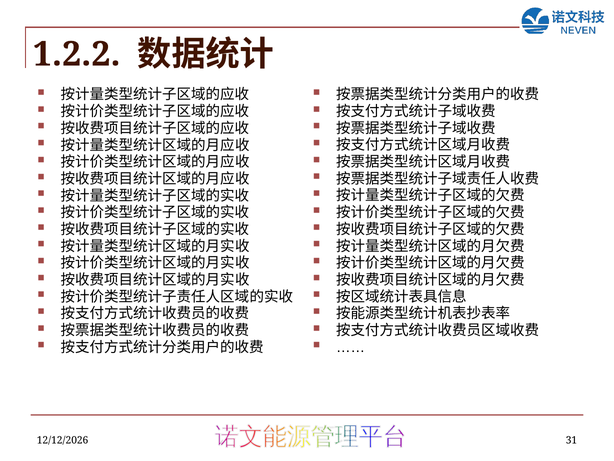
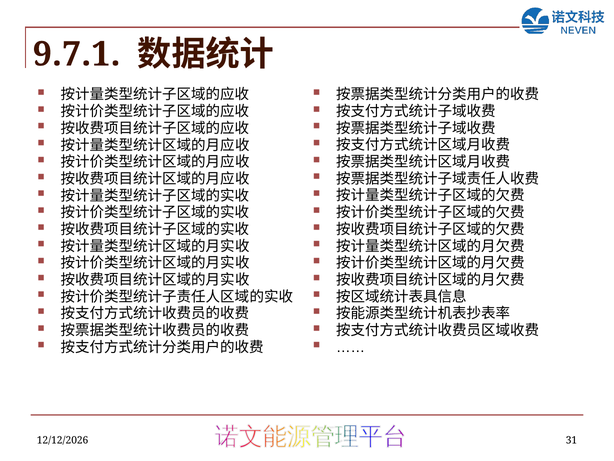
1.2.2: 1.2.2 -> 9.7.1
